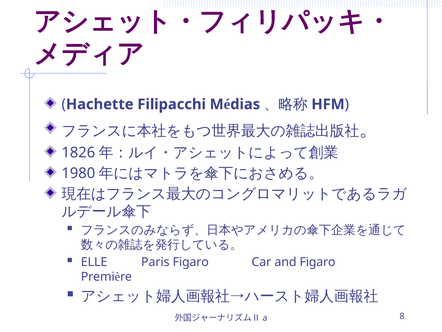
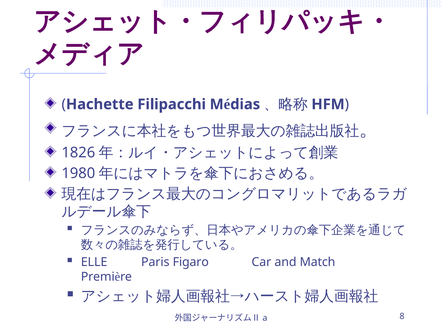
and Figaro: Figaro -> Match
